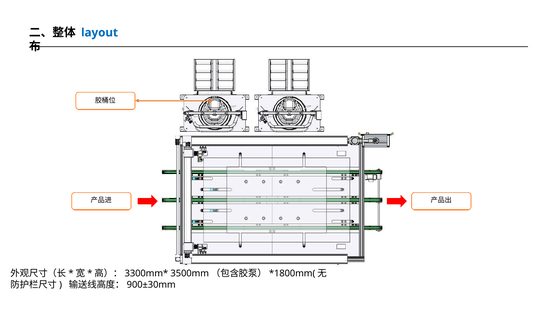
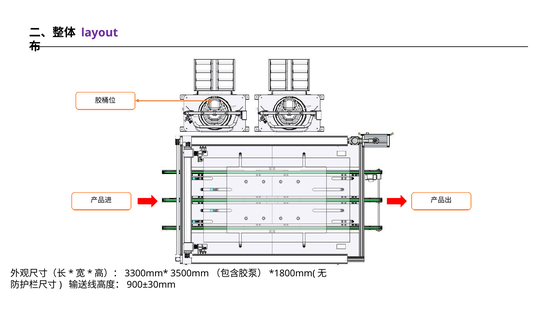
layout colour: blue -> purple
